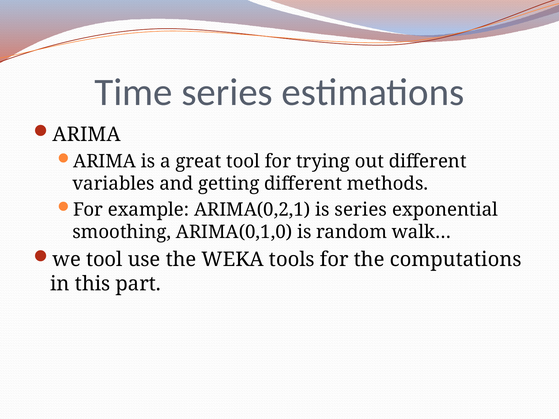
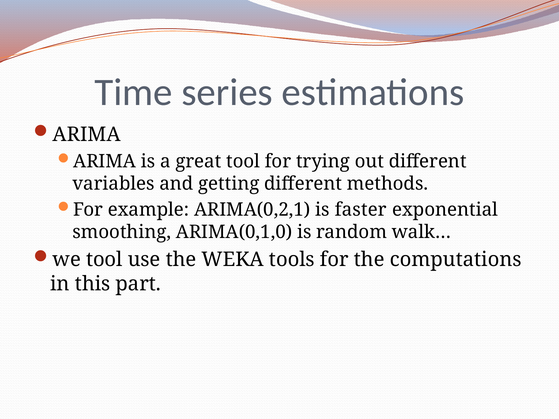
is series: series -> faster
